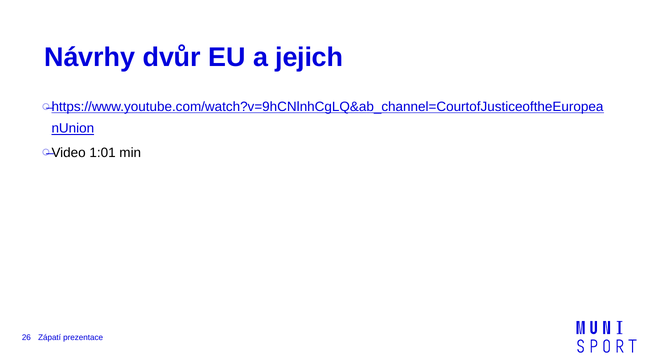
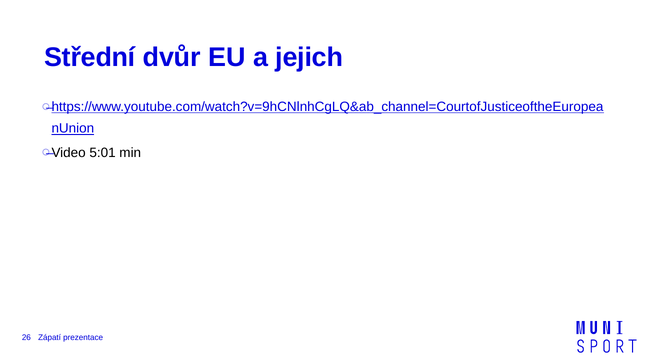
Návrhy: Návrhy -> Střední
1:01: 1:01 -> 5:01
